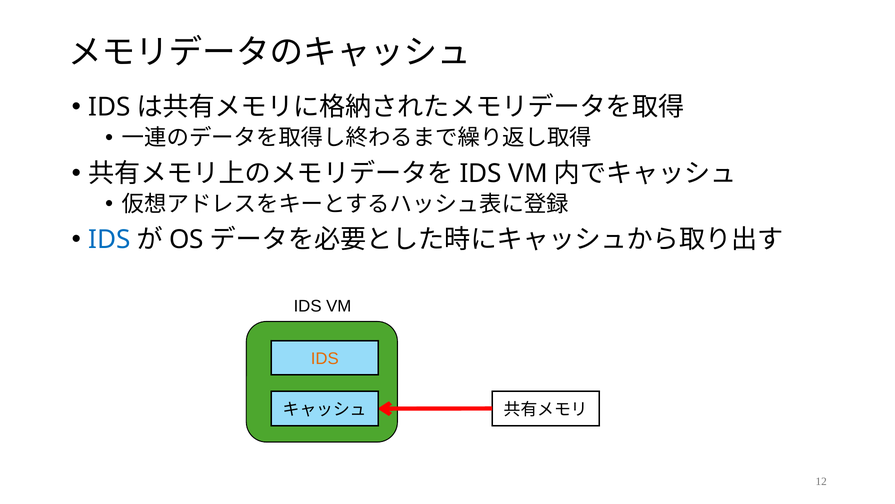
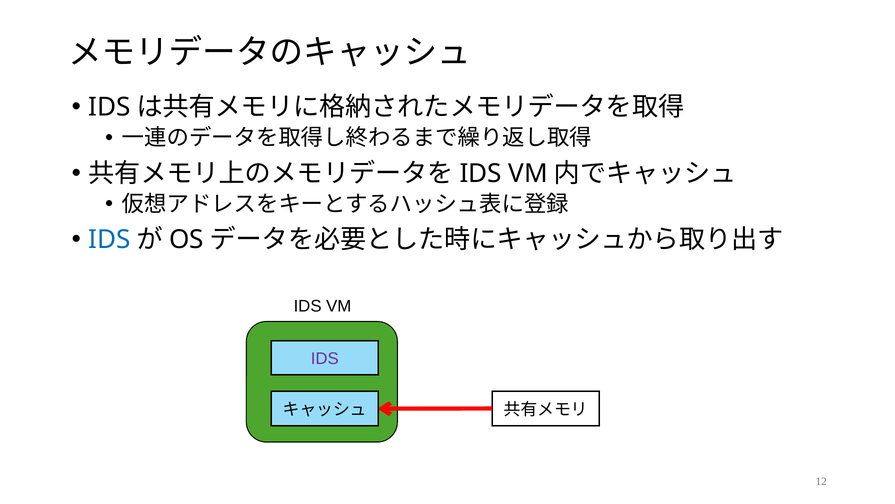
IDS at (325, 359) colour: orange -> purple
